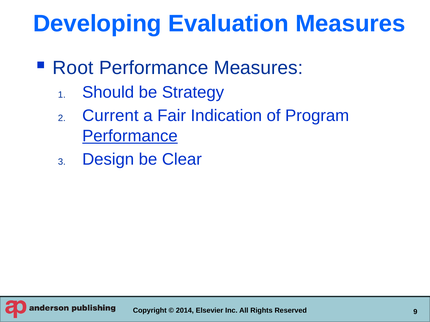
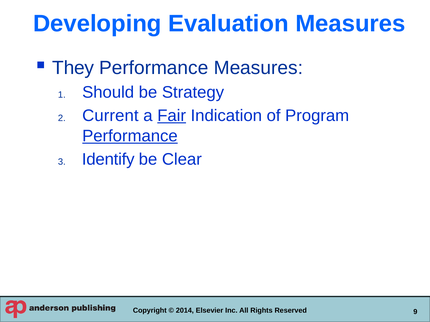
Root: Root -> They
Fair underline: none -> present
Design: Design -> Identify
